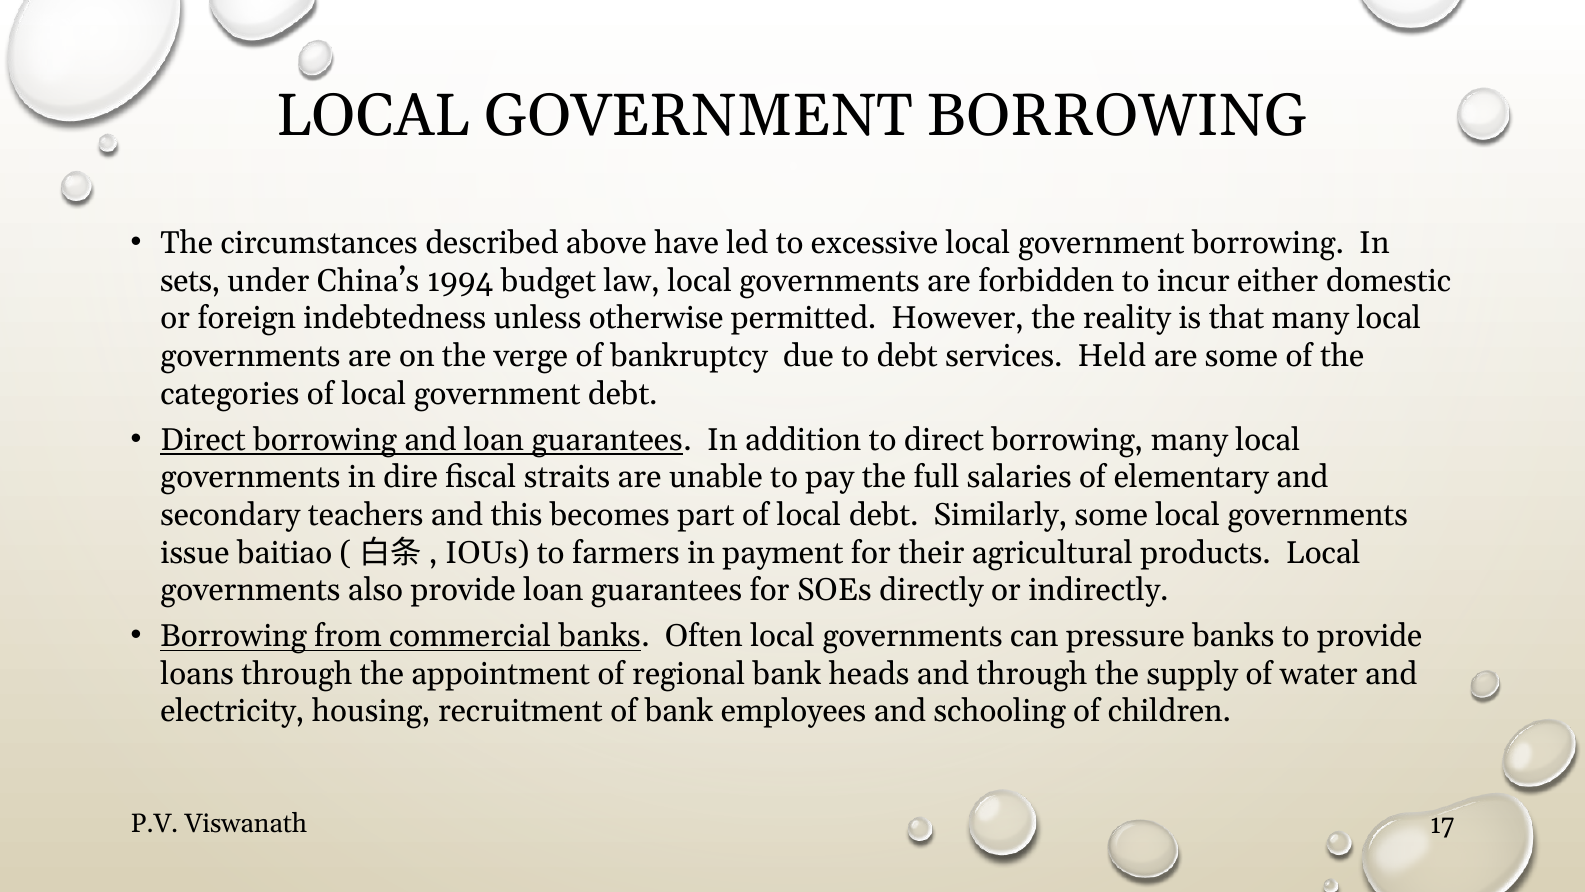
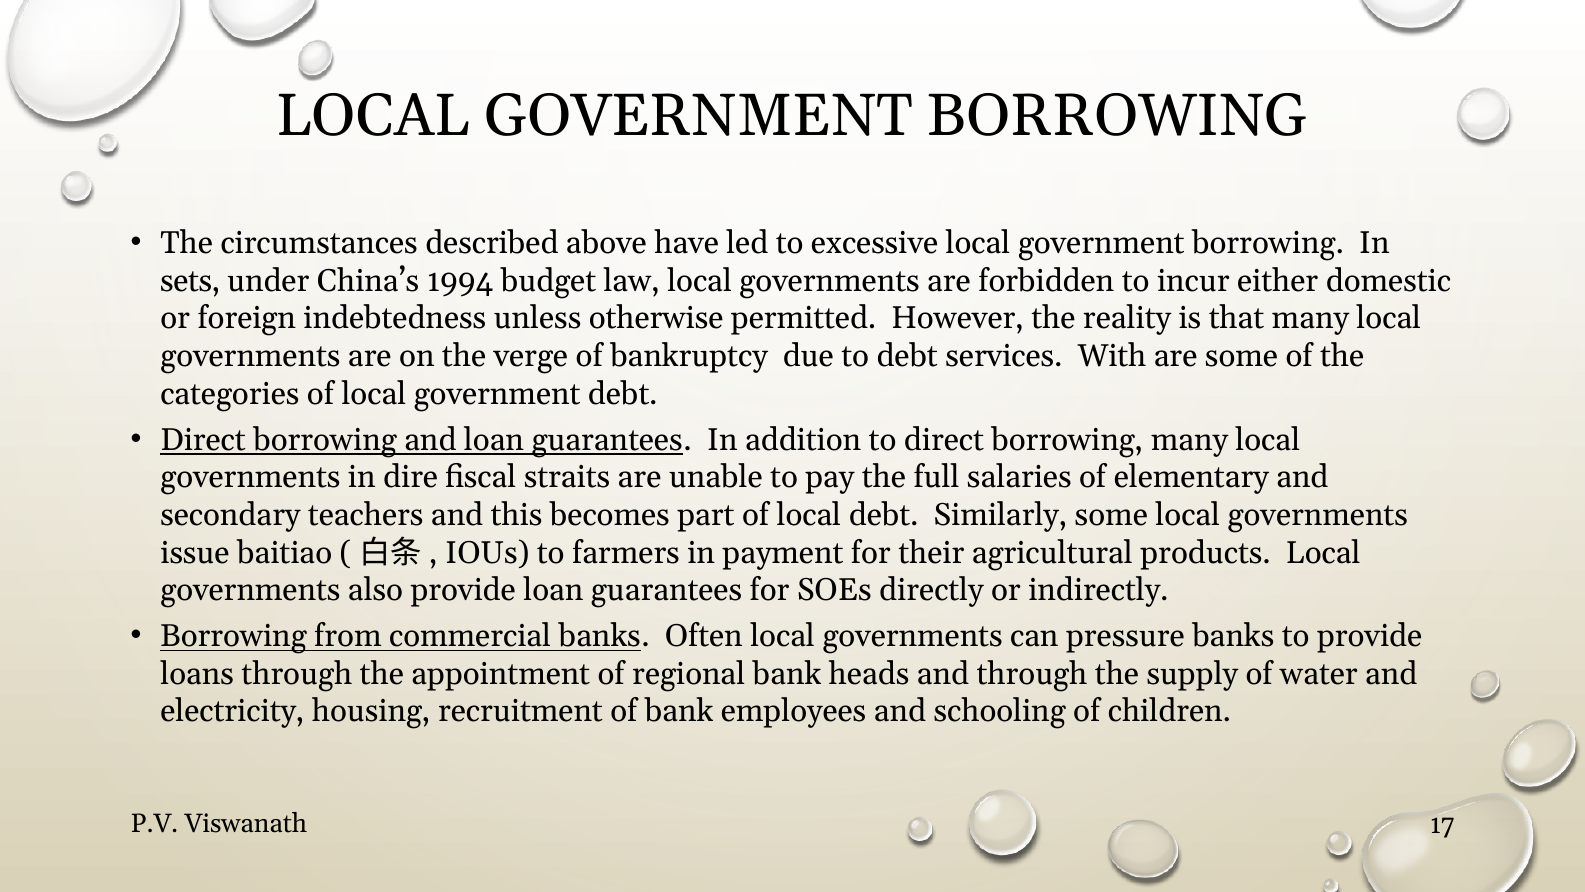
Held: Held -> With
